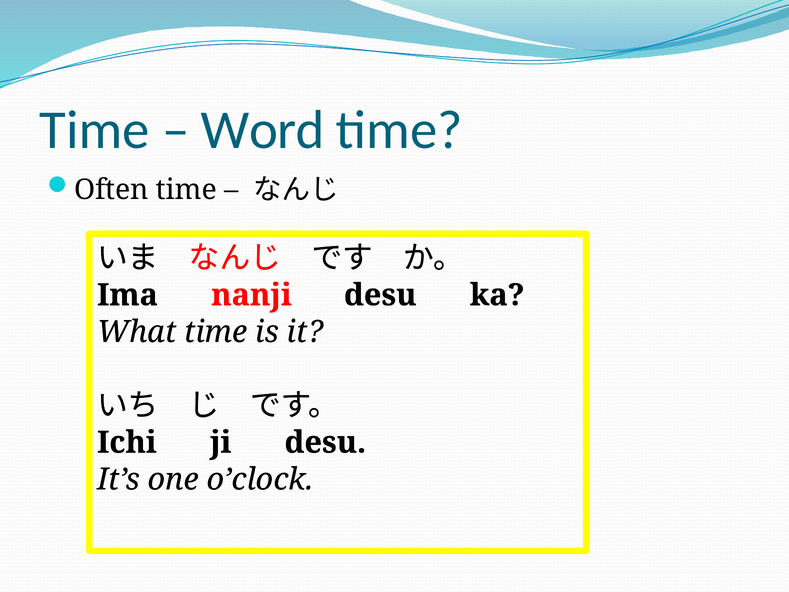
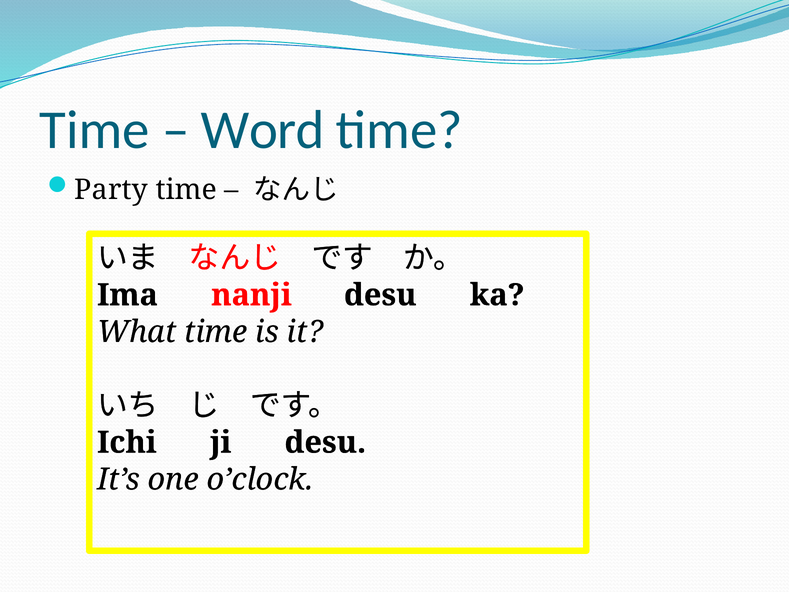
Often: Often -> Party
